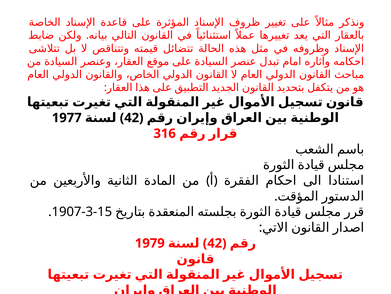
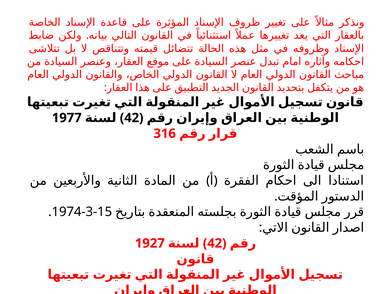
1907: 1907 -> 1974
1979: 1979 -> 1927
